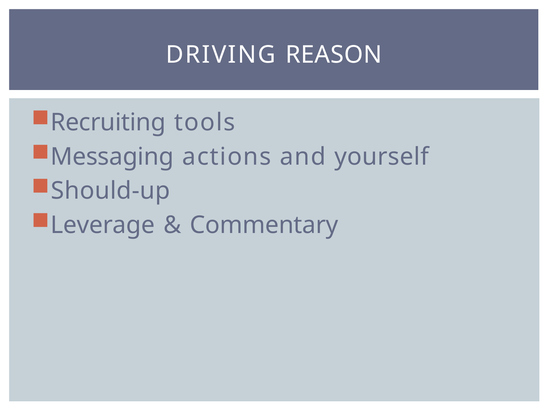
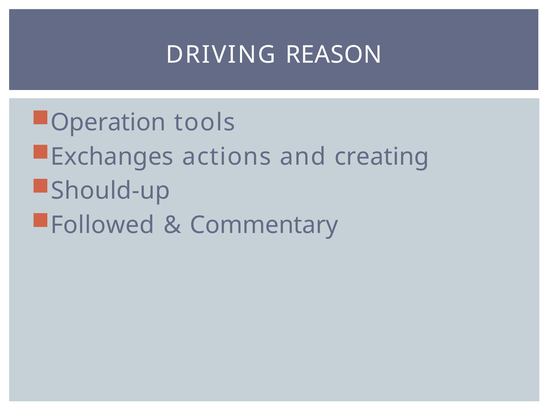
Recruiting: Recruiting -> Operation
Messaging: Messaging -> Exchanges
yourself: yourself -> creating
Leverage: Leverage -> Followed
